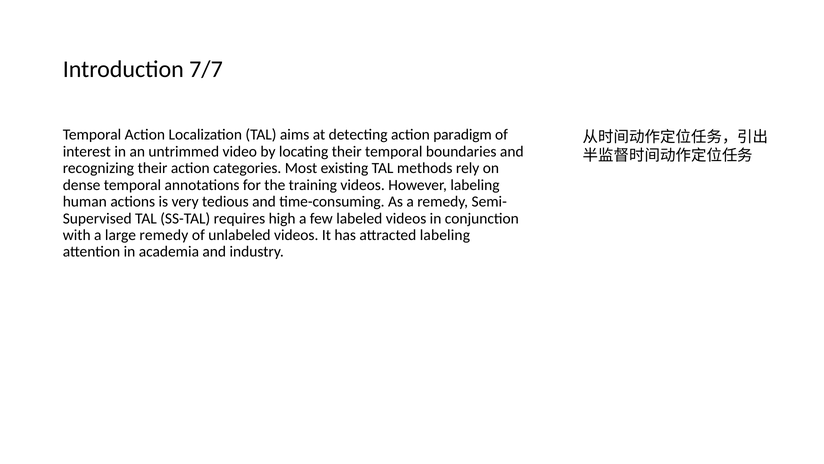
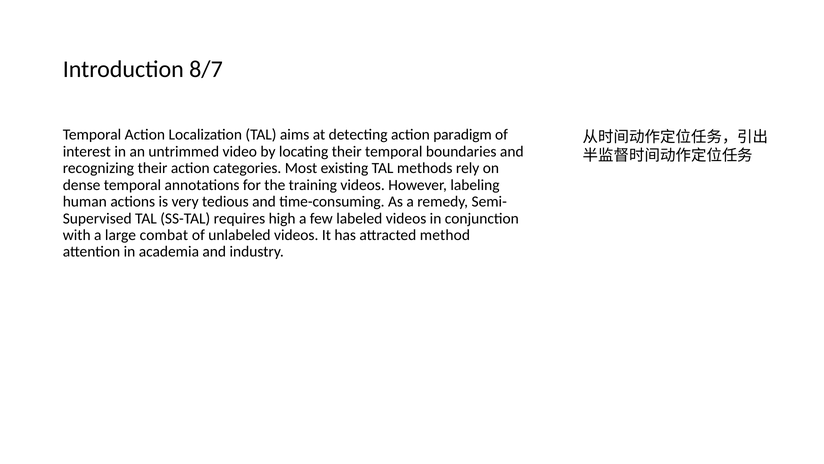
7/7: 7/7 -> 8/7
large remedy: remedy -> combat
attracted labeling: labeling -> method
